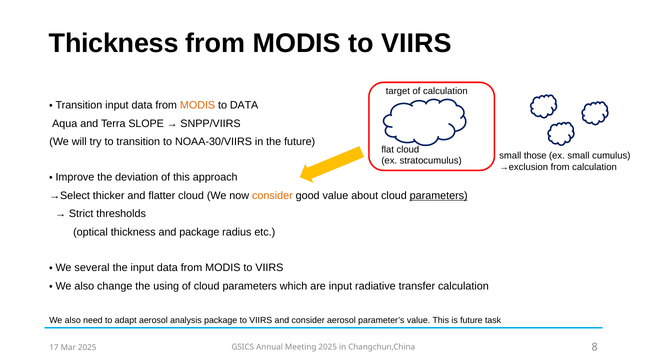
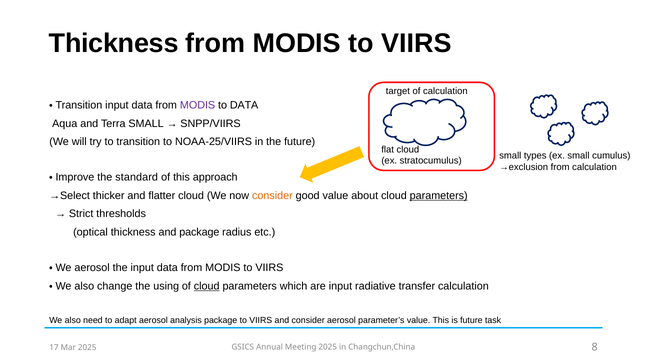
MODIS at (198, 105) colour: orange -> purple
Terra SLOPE: SLOPE -> SMALL
NOAA-30/VIIRS: NOAA-30/VIIRS -> NOAA-25/VIIRS
those: those -> types
deviation: deviation -> standard
several at (92, 268): several -> aerosol
cloud at (207, 286) underline: none -> present
